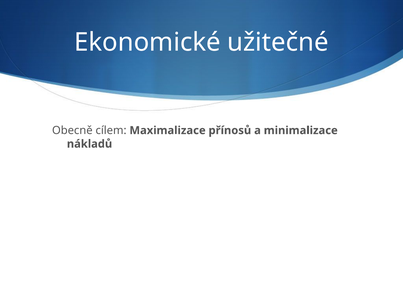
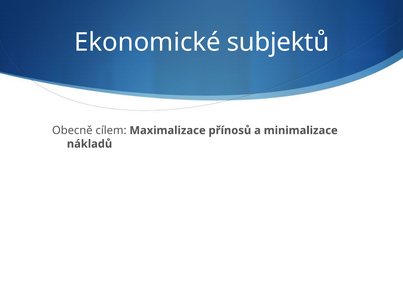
užitečné: užitečné -> subjektů
